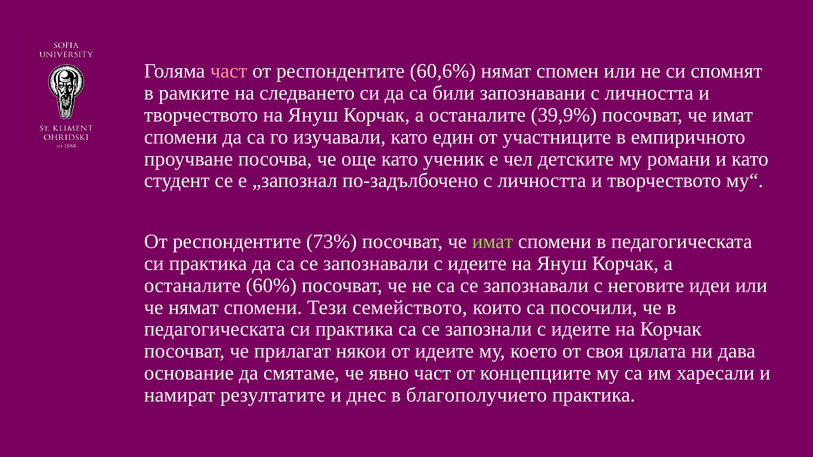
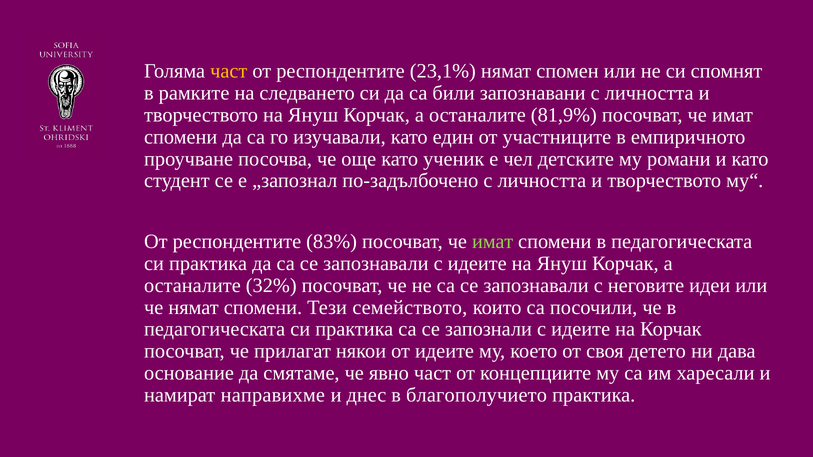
част at (229, 71) colour: pink -> yellow
60,6%: 60,6% -> 23,1%
39,9%: 39,9% -> 81,9%
73%: 73% -> 83%
60%: 60% -> 32%
цялата: цялата -> детето
резултатите: резултатите -> направихме
